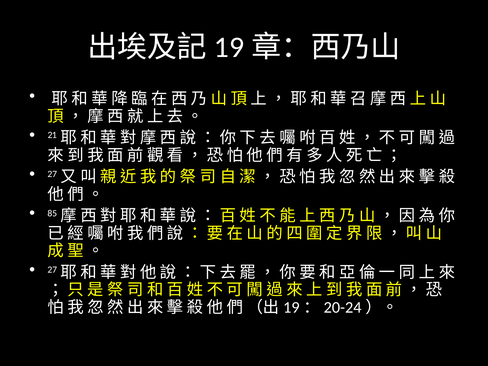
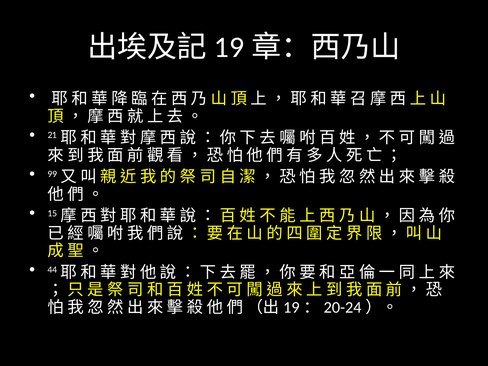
27 at (52, 174): 27 -> 99
85: 85 -> 15
27 at (52, 270): 27 -> 44
